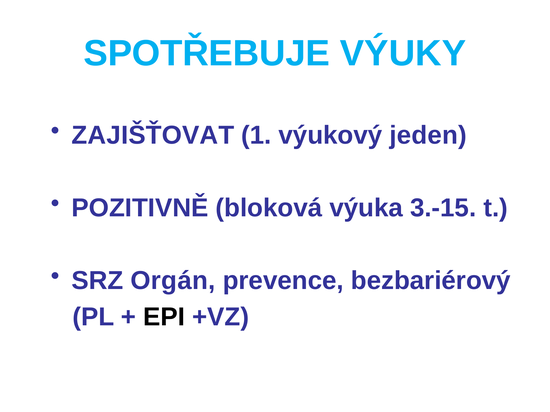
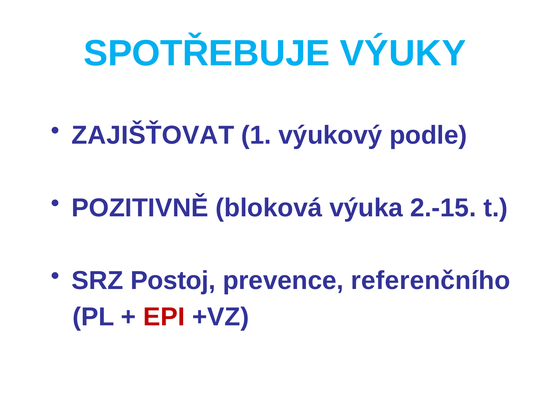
jeden: jeden -> podle
3.-15: 3.-15 -> 2.-15
Orgán: Orgán -> Postoj
bezbariérový: bezbariérový -> referenčního
EPI colour: black -> red
